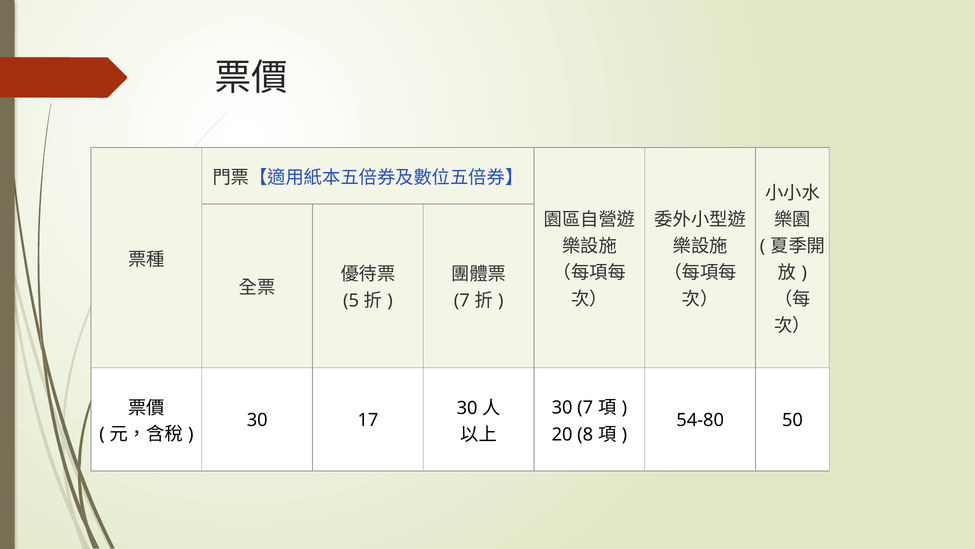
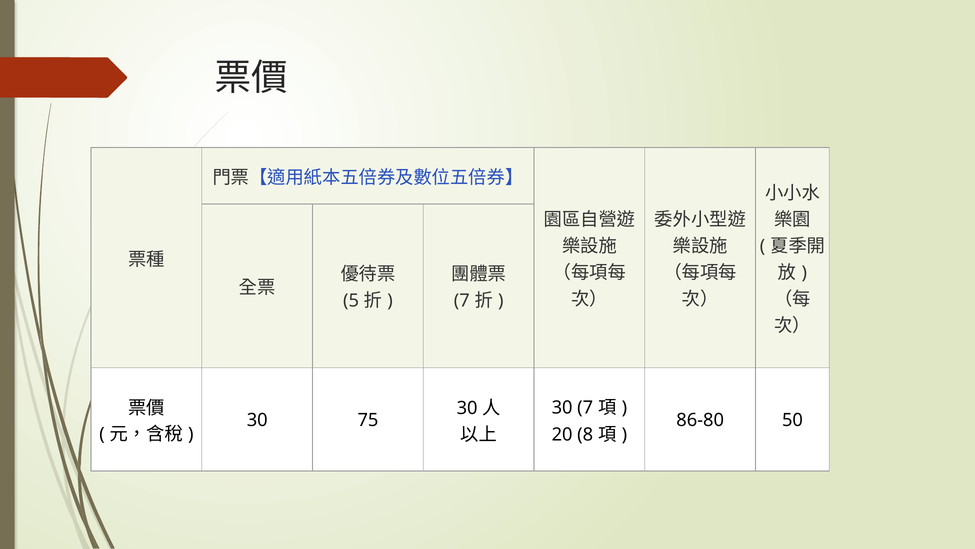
17: 17 -> 75
54-80: 54-80 -> 86-80
